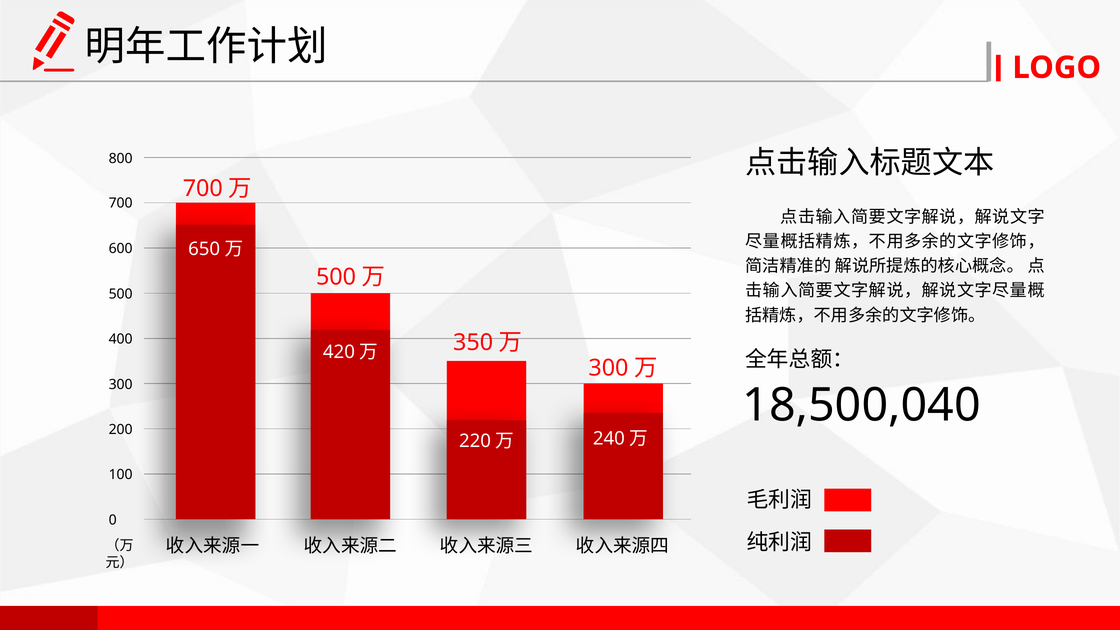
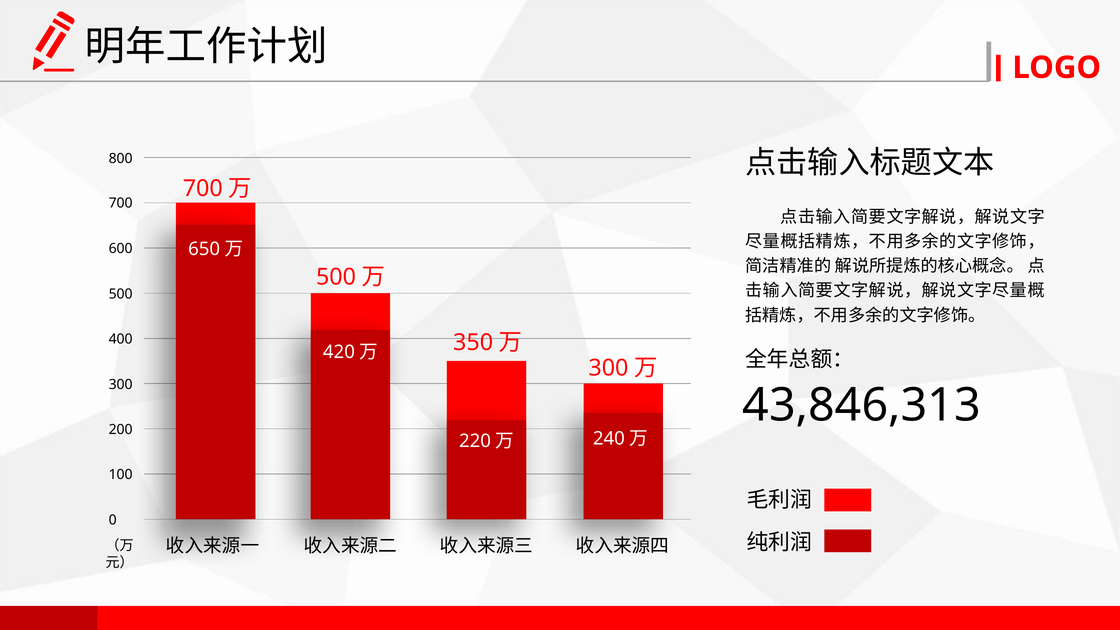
18,500,040: 18,500,040 -> 43,846,313
